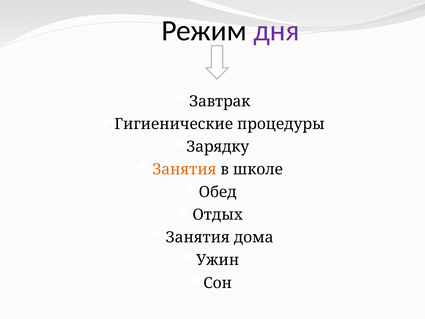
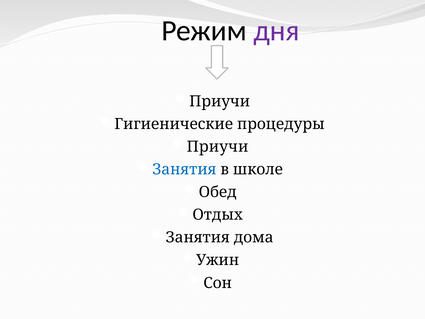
Завтрак at (220, 101): Завтрак -> Приучи
Зарядку at (218, 147): Зарядку -> Приучи
Занятия at (184, 169) colour: orange -> blue
